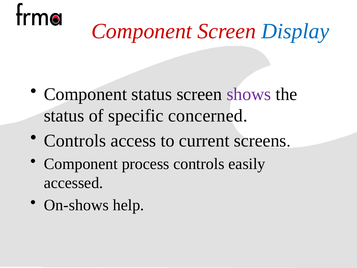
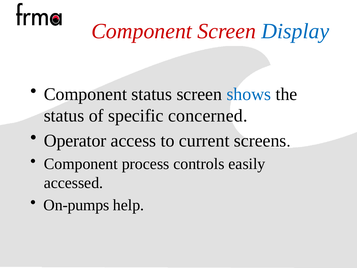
shows colour: purple -> blue
Controls at (75, 140): Controls -> Operator
On-shows: On-shows -> On-pumps
